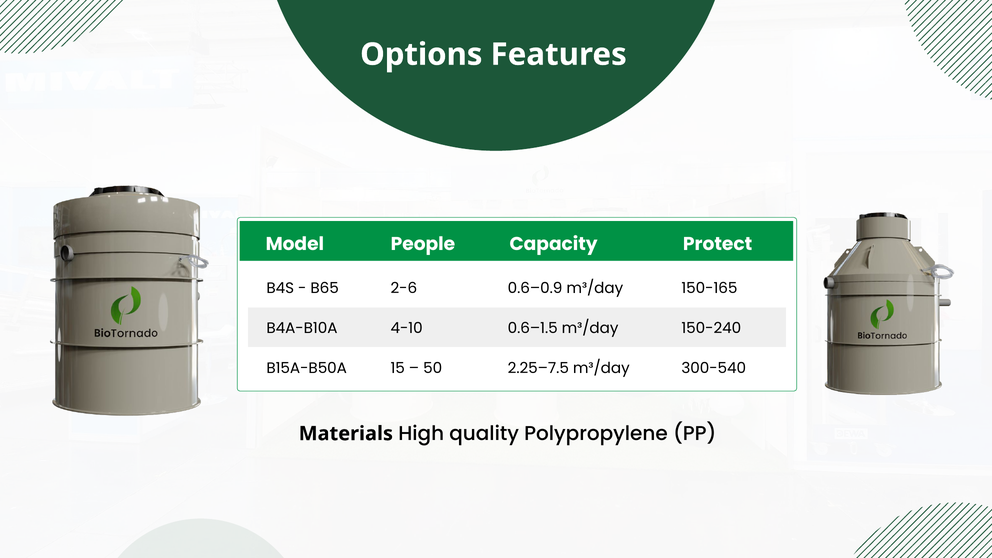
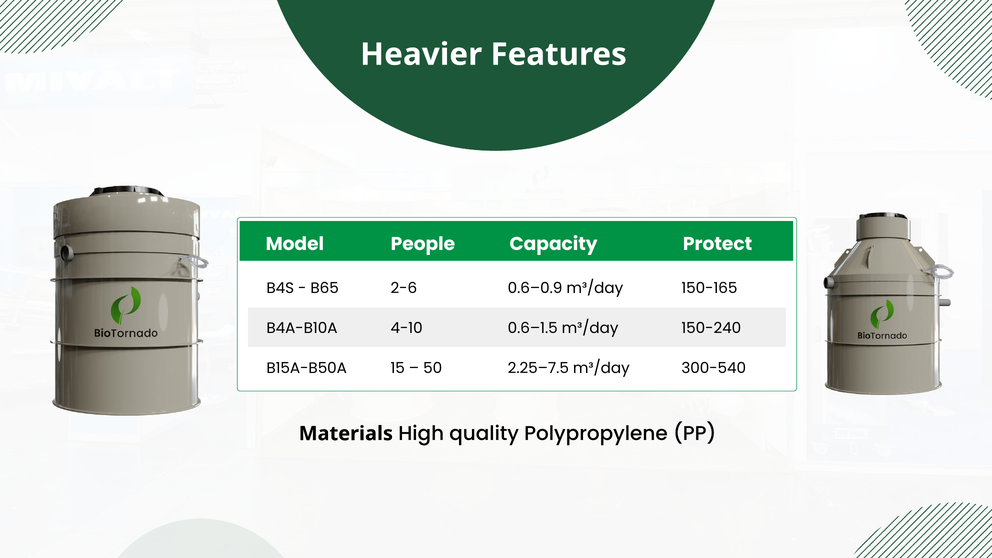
Options: Options -> Heavier
